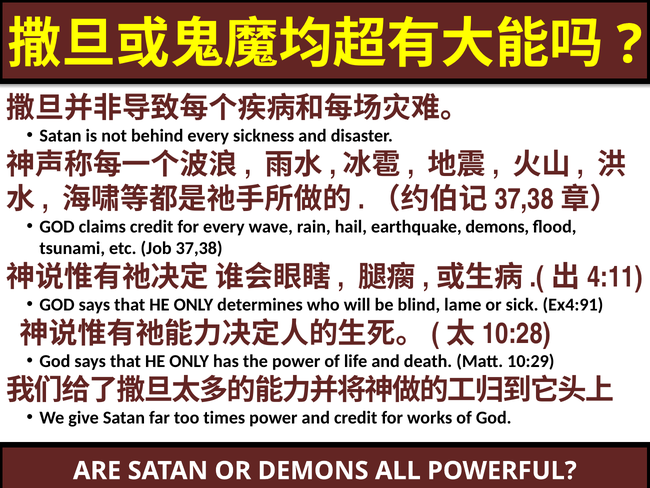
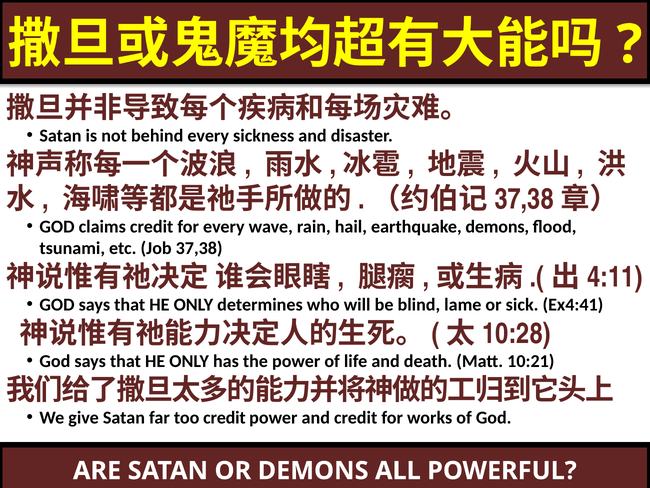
Ex4:91: Ex4:91 -> Ex4:41
10:29: 10:29 -> 10:21
too times: times -> credit
